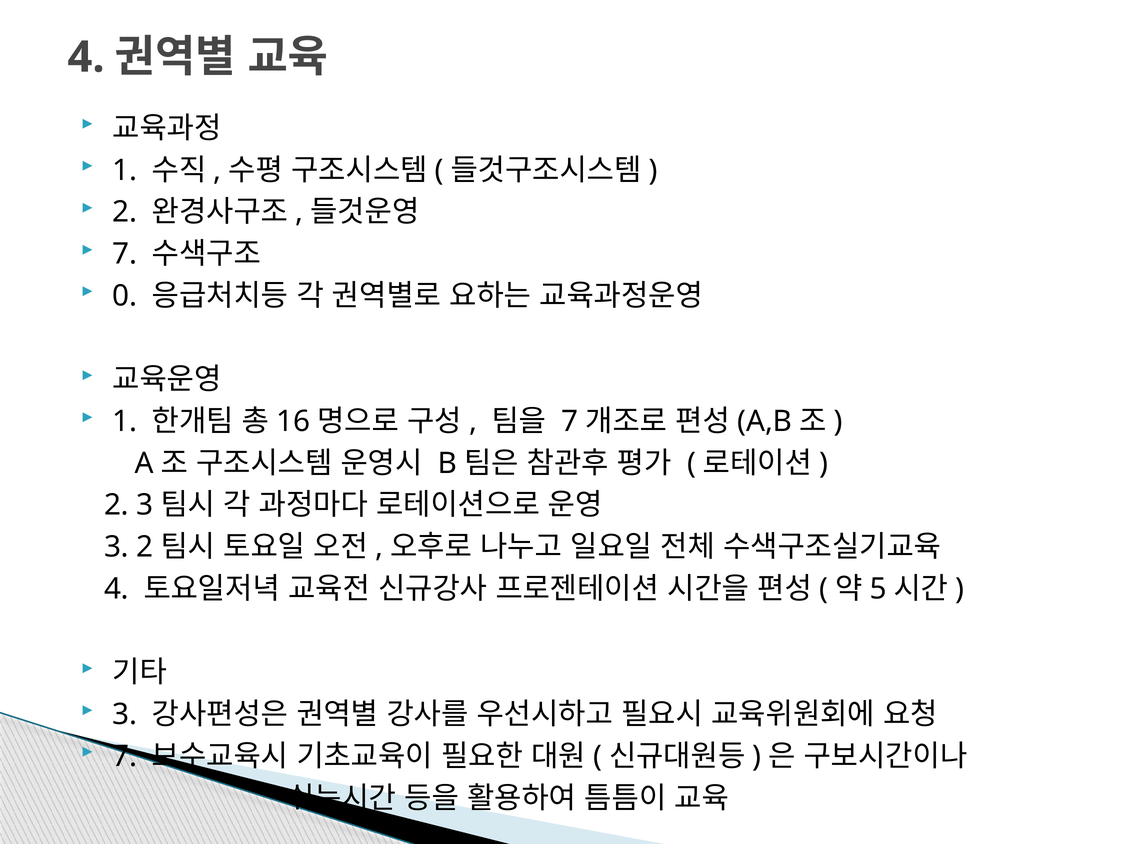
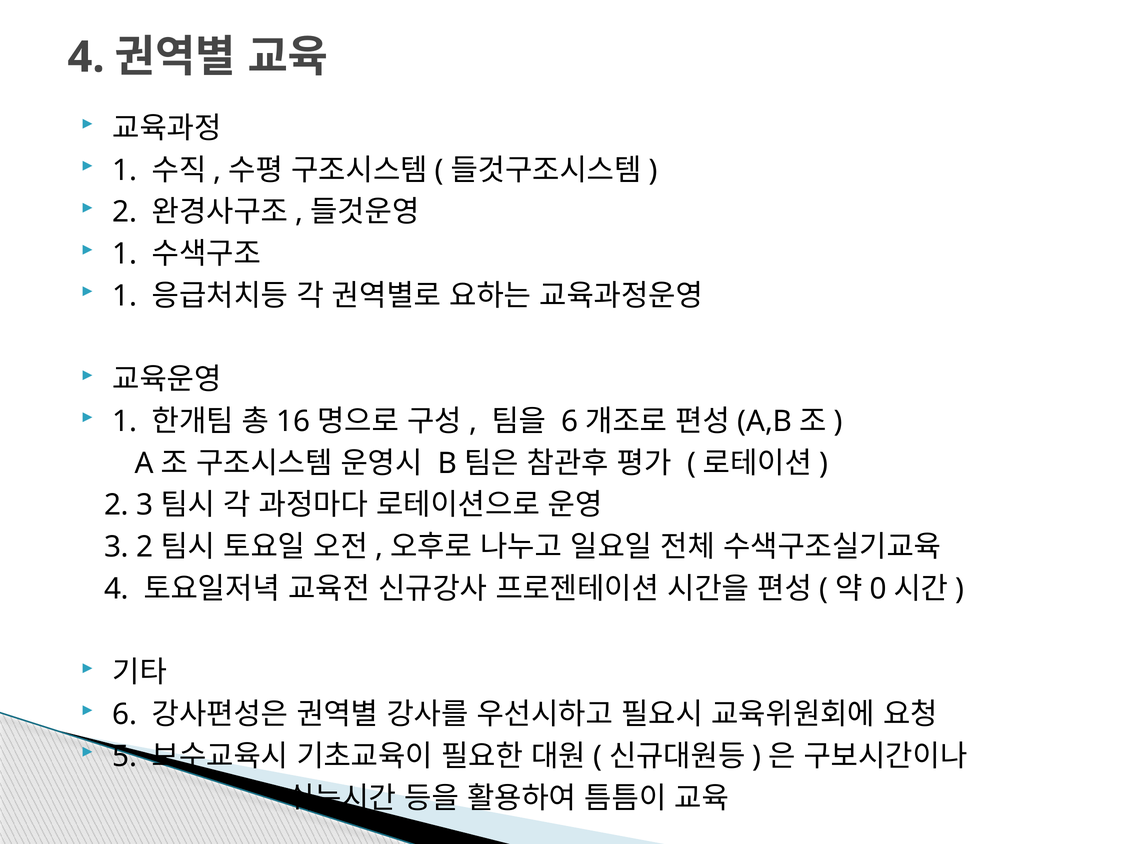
7 at (125, 254): 7 -> 1
0 at (125, 296): 0 -> 1
7 at (570, 422): 7 -> 6
5: 5 -> 0
3 at (125, 715): 3 -> 6
7 at (125, 757): 7 -> 5
